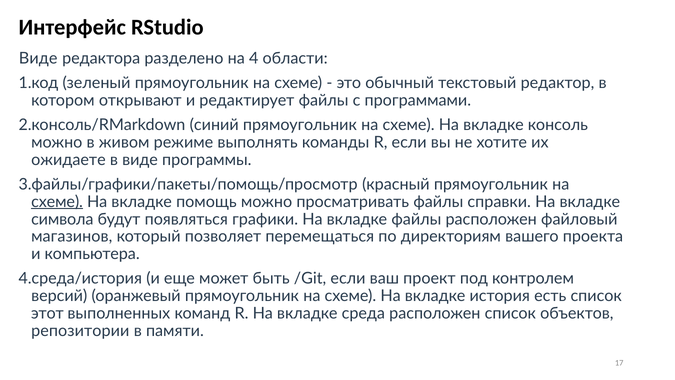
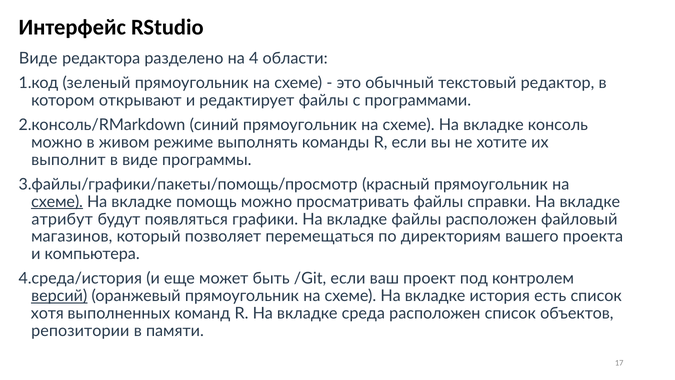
ожидаете: ожидаете -> выполнит
символа: символа -> атрибут
версий underline: none -> present
этот: этот -> хотя
